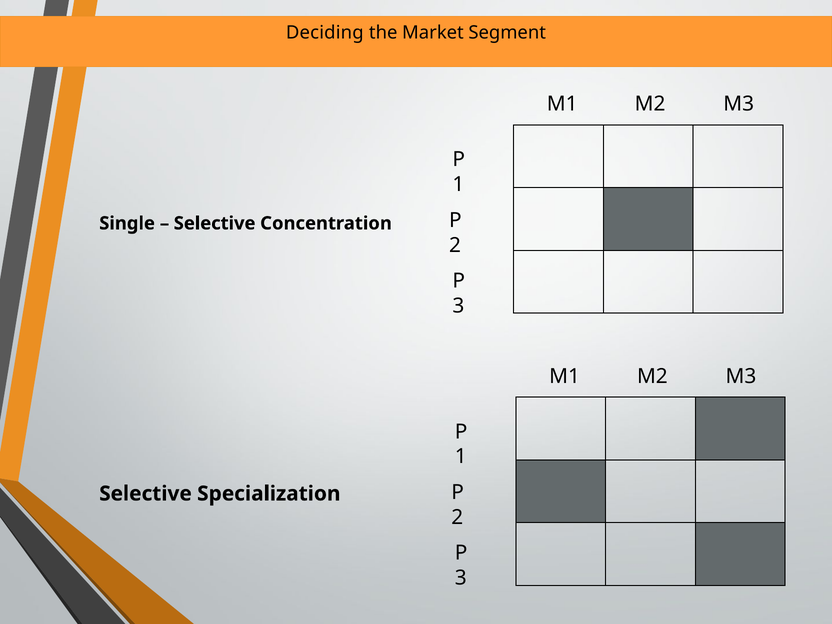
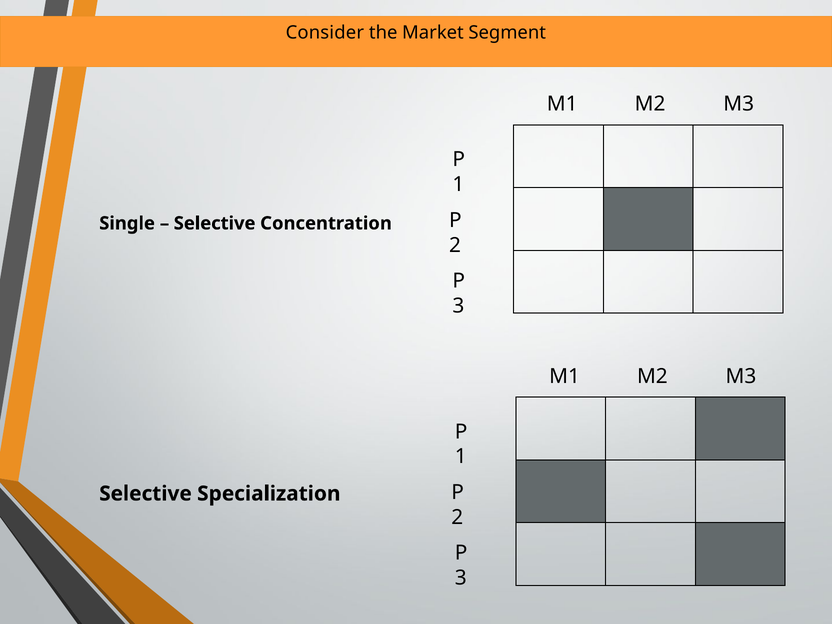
Deciding: Deciding -> Consider
